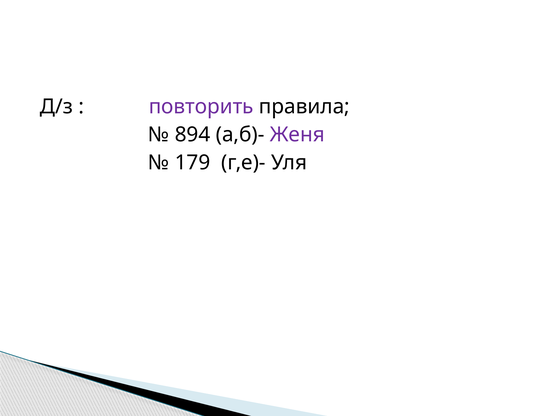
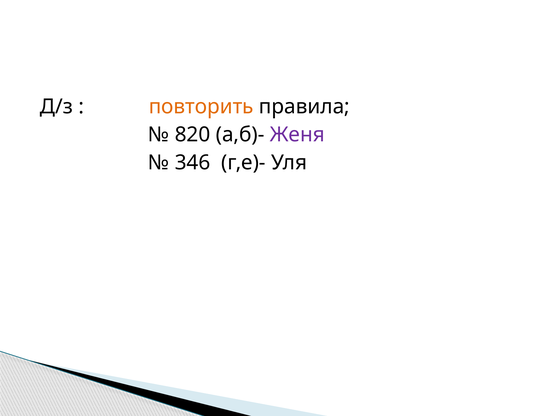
повторить colour: purple -> orange
894: 894 -> 820
179: 179 -> 346
